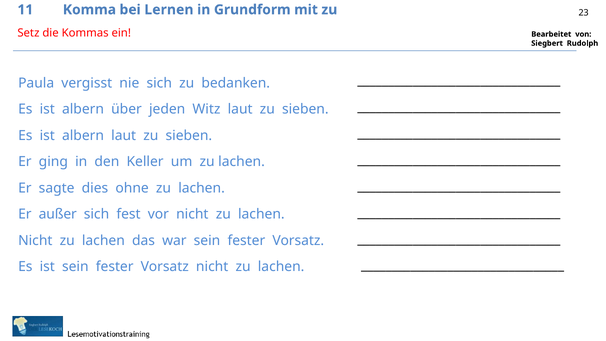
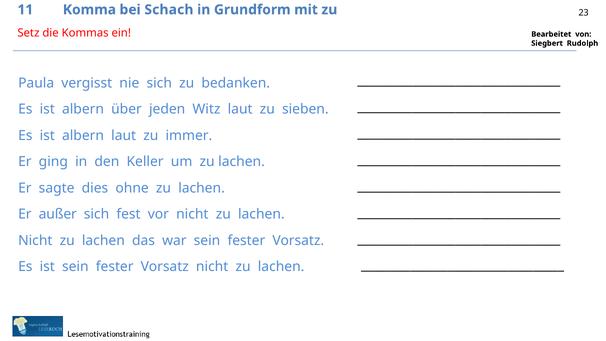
Lernen: Lernen -> Schach
albern laut zu sieben: sieben -> immer
